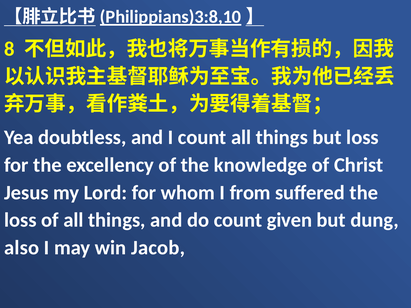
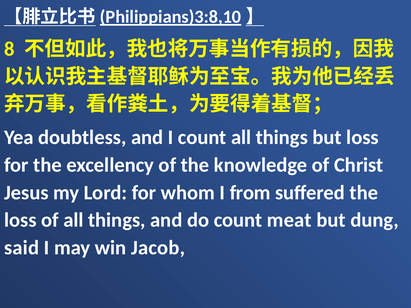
given: given -> meat
also: also -> said
